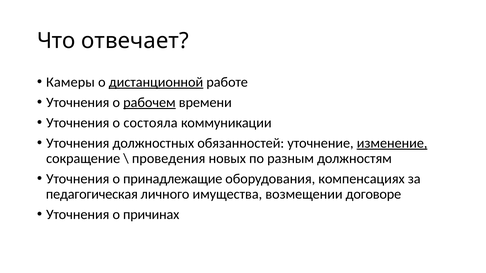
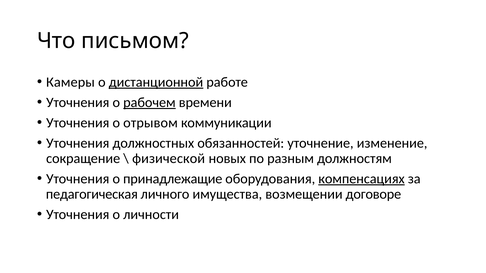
отвечает: отвечает -> письмом
состояла: состояла -> отрывом
изменение underline: present -> none
проведения: проведения -> физической
компенсациях underline: none -> present
причинах: причинах -> личности
